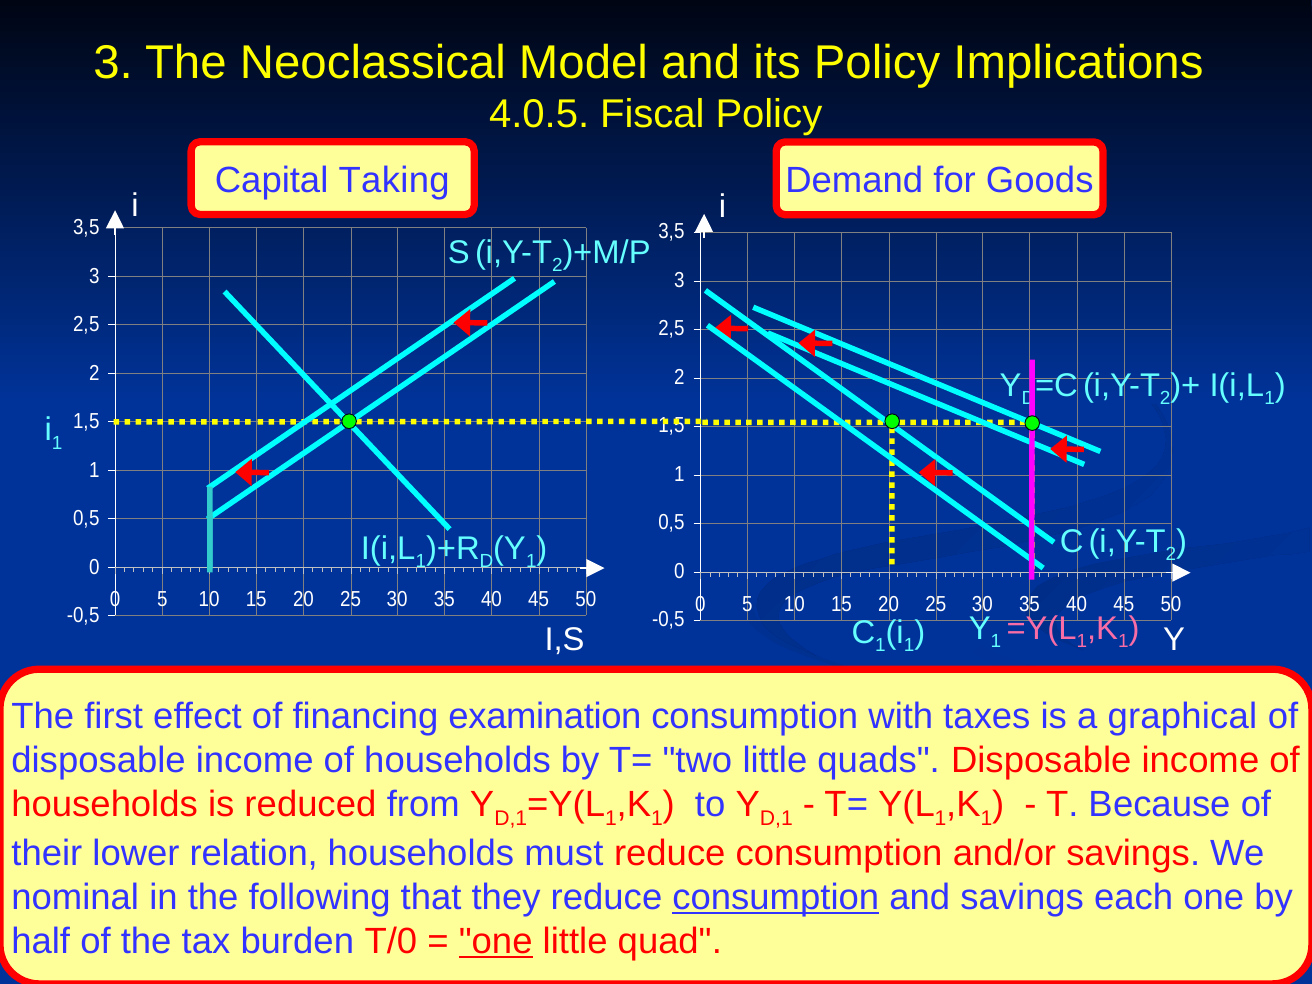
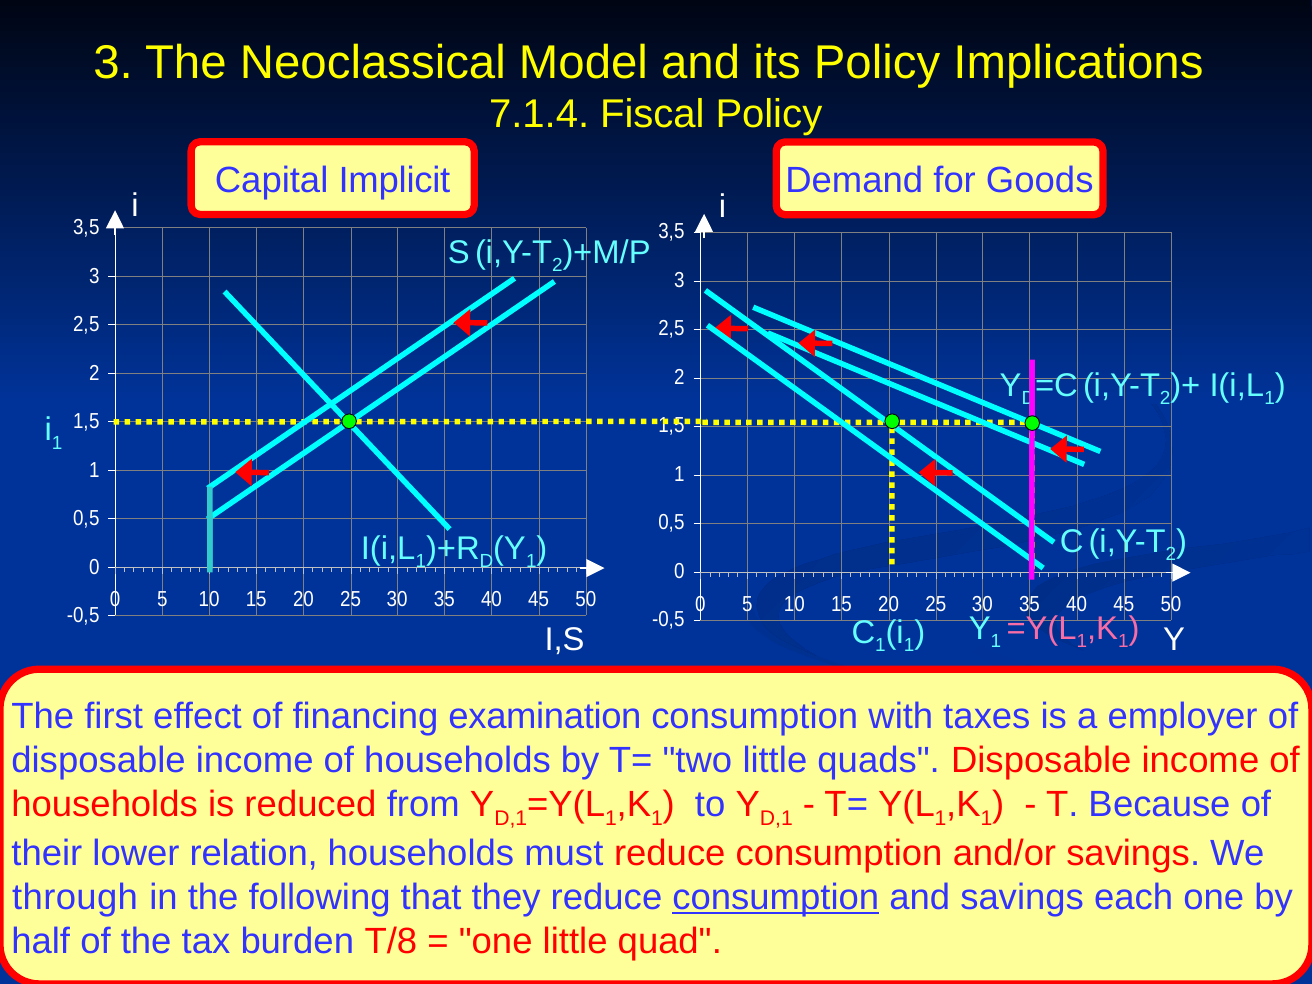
4.0.5: 4.0.5 -> 7.1.4
Taking: Taking -> Implicit
graphical: graphical -> employer
nominal: nominal -> through
T/0: T/0 -> T/8
one at (496, 941) underline: present -> none
